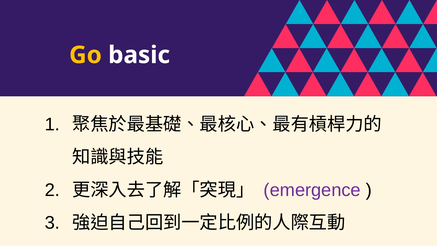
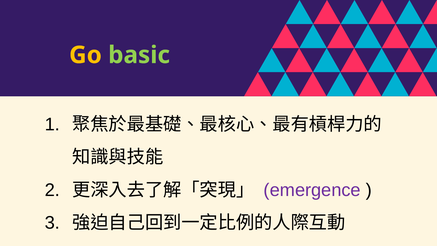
basic colour: white -> light green
